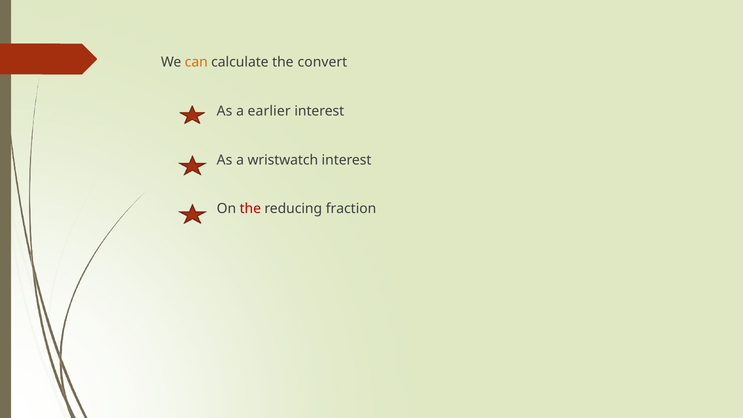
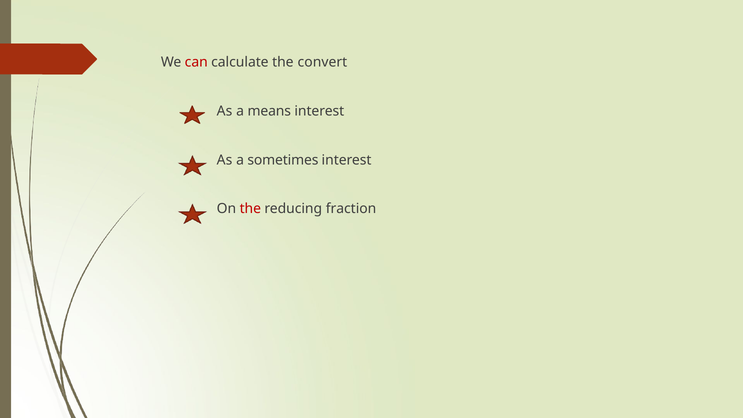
can colour: orange -> red
earlier: earlier -> means
wristwatch: wristwatch -> sometimes
